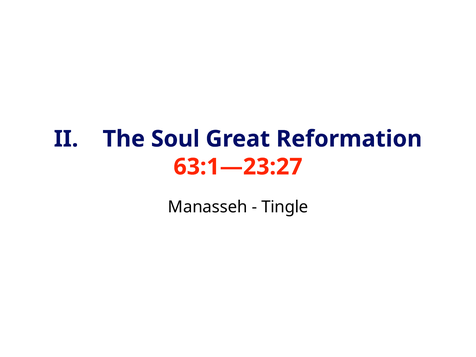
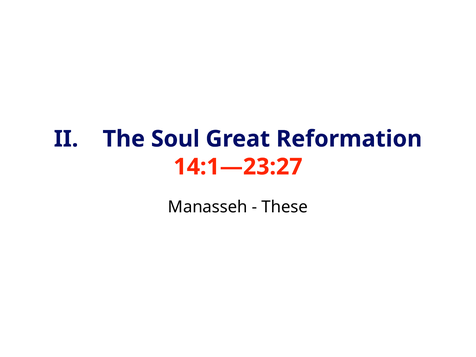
63:1—23:27: 63:1—23:27 -> 14:1—23:27
Tingle: Tingle -> These
